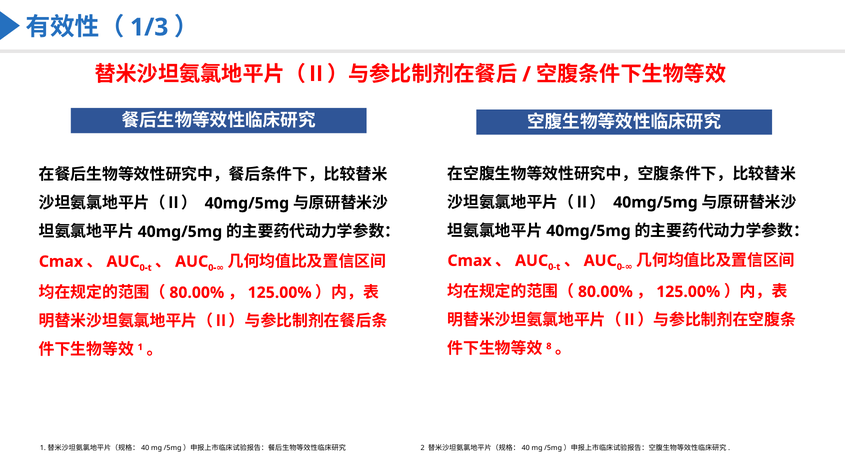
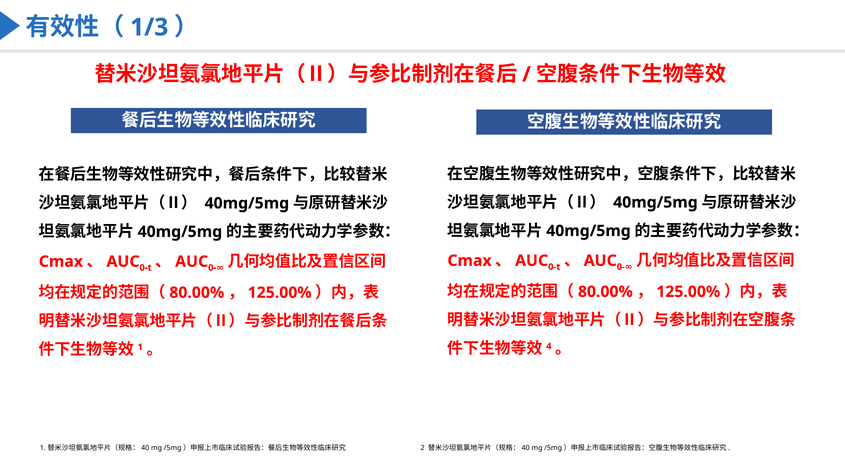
8: 8 -> 4
